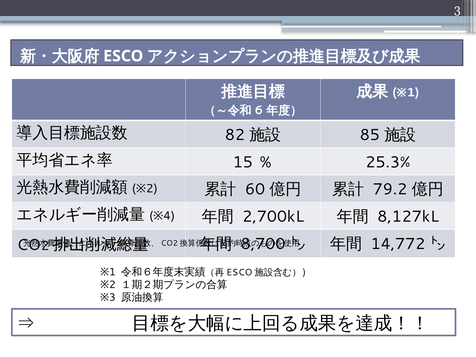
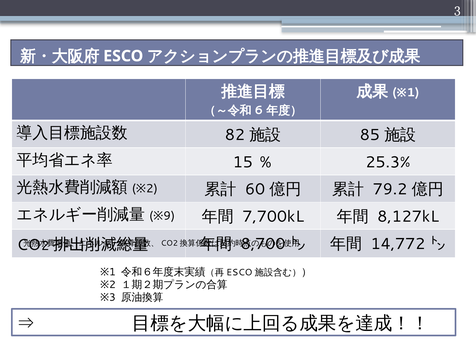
4: 4 -> 9
2,700kL: 2,700kL -> 7,700kL
